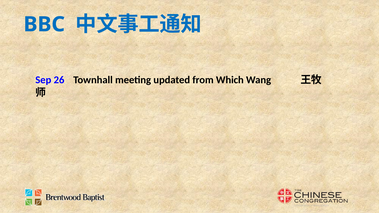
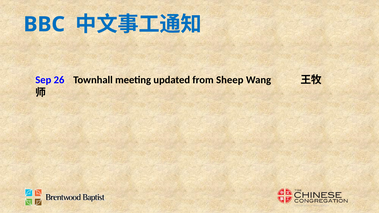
Which: Which -> Sheep
